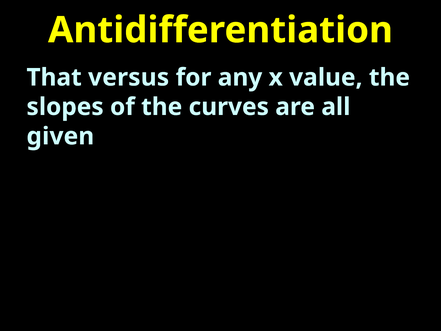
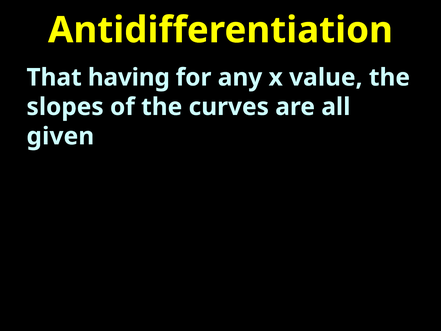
versus: versus -> having
